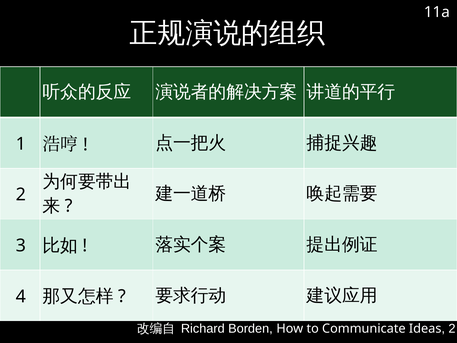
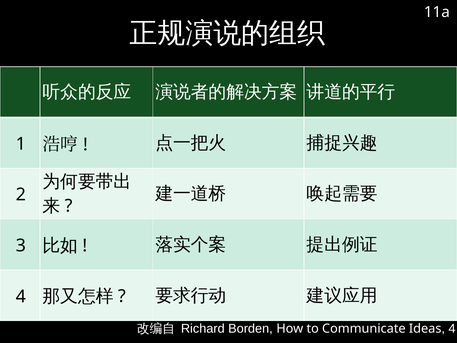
2 at (452, 328): 2 -> 4
